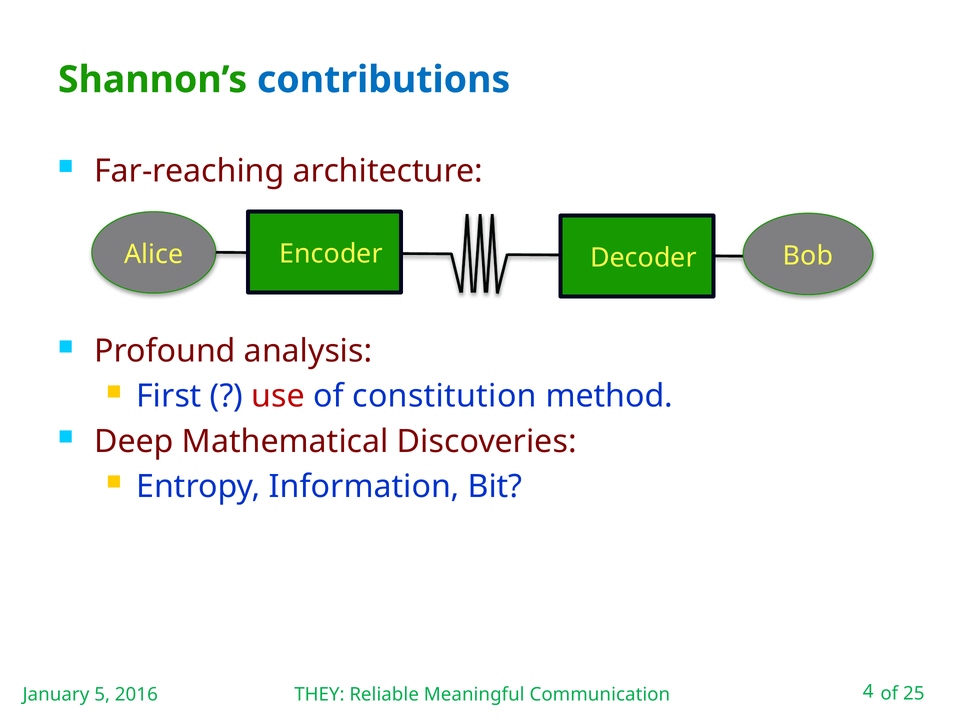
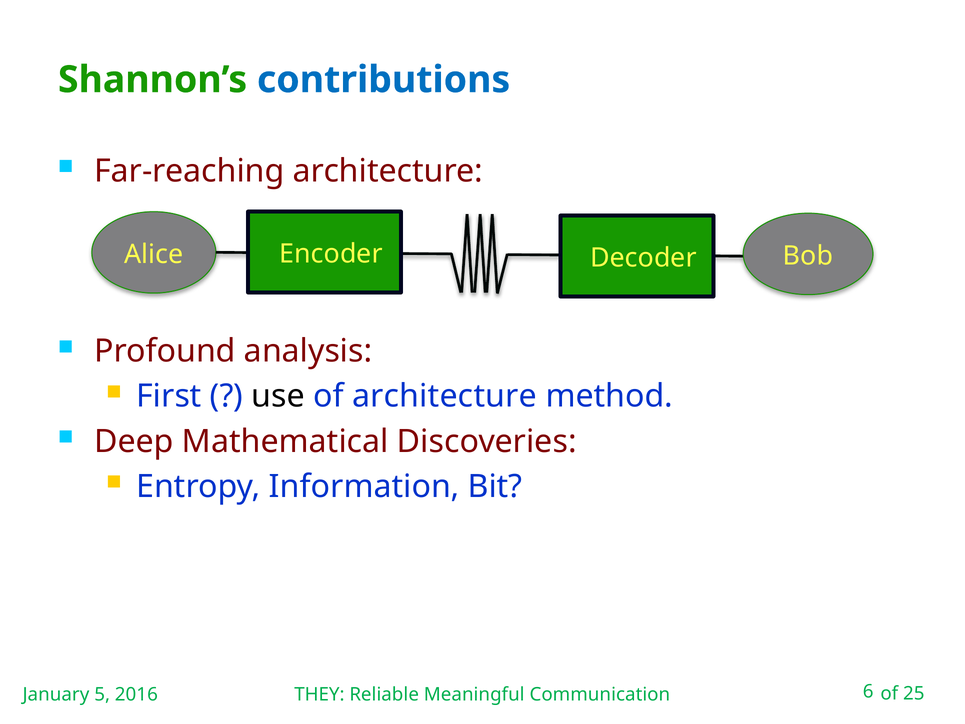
use colour: red -> black
of constitution: constitution -> architecture
4: 4 -> 6
